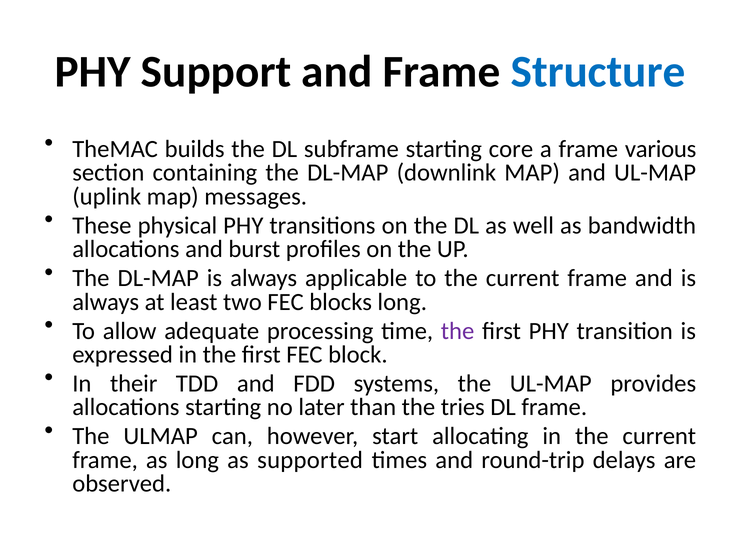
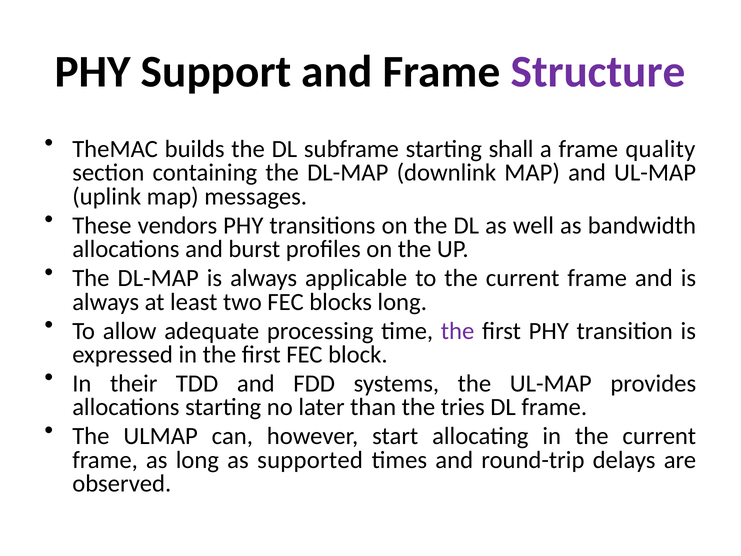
Structure colour: blue -> purple
core: core -> shall
various: various -> quality
physical: physical -> vendors
